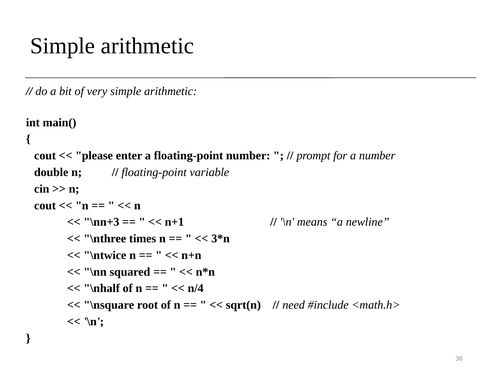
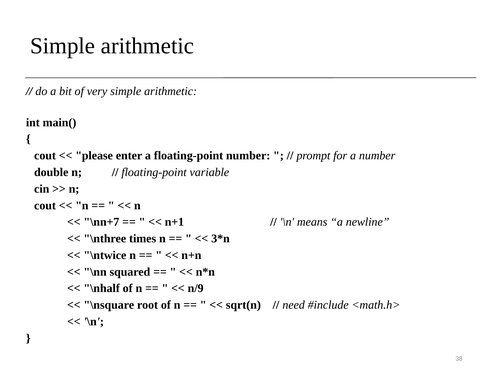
\nn+3: \nn+3 -> \nn+7
n/4: n/4 -> n/9
